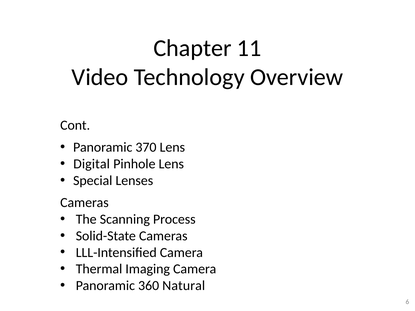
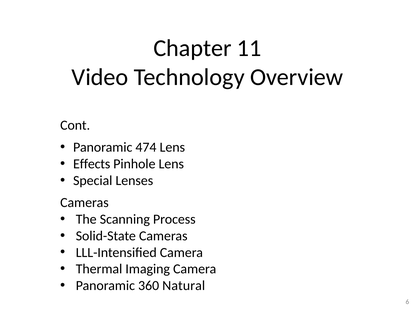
370: 370 -> 474
Digital: Digital -> Effects
